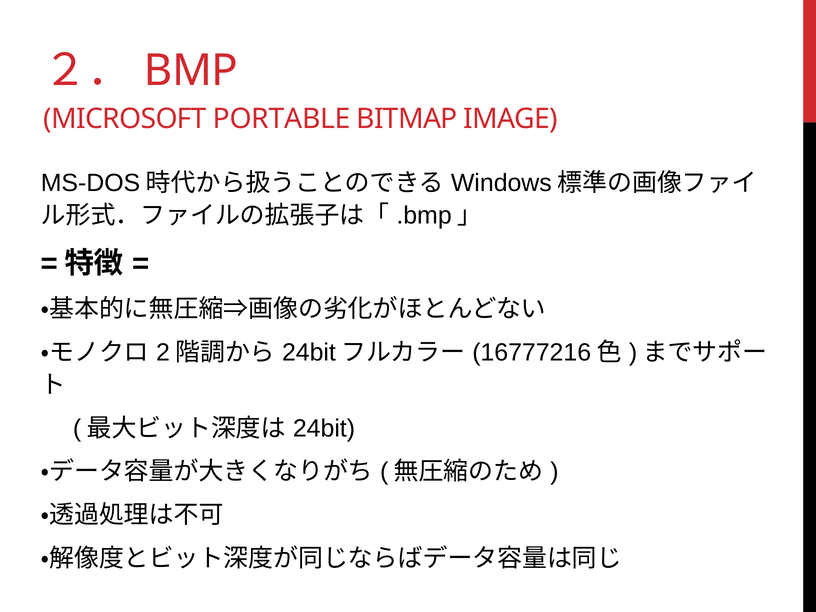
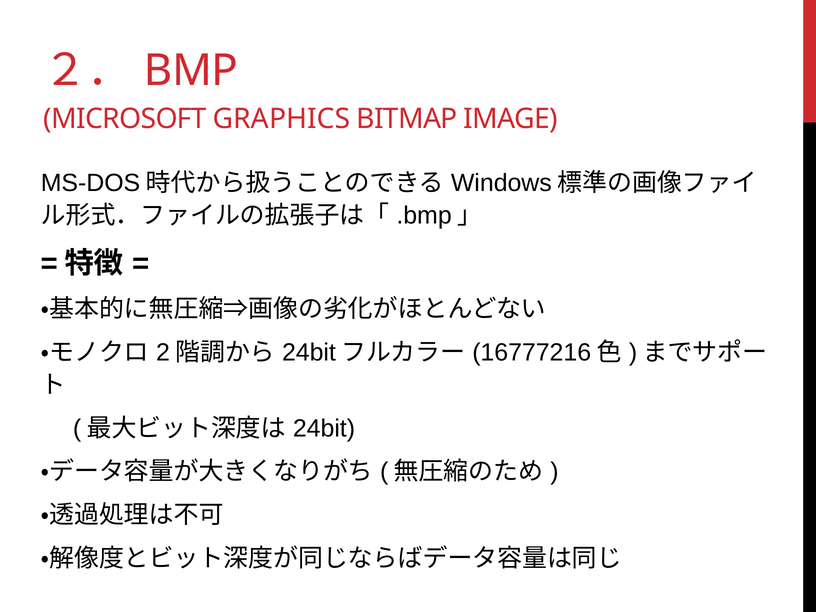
PORTABLE: PORTABLE -> GRAPHICS
